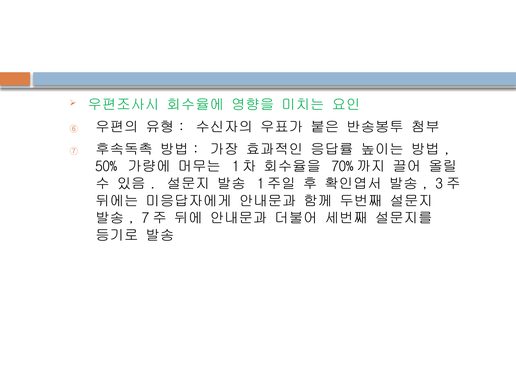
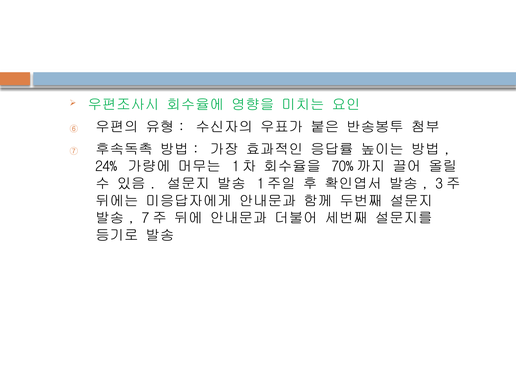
50%: 50% -> 24%
